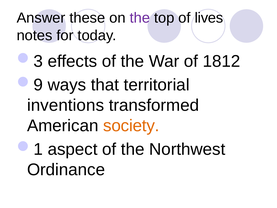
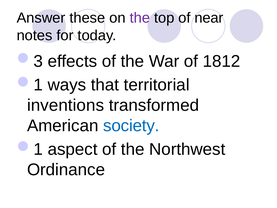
lives: lives -> near
9 at (38, 85): 9 -> 1
society colour: orange -> blue
